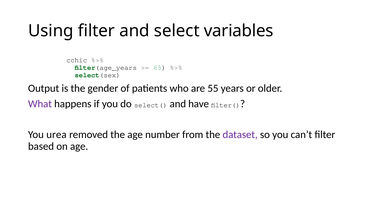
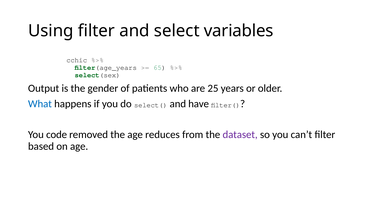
55: 55 -> 25
What colour: purple -> blue
urea: urea -> code
number: number -> reduces
